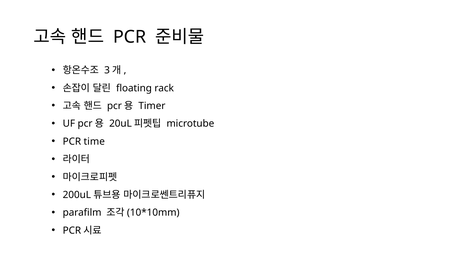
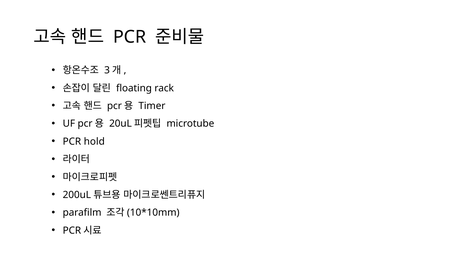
time: time -> hold
